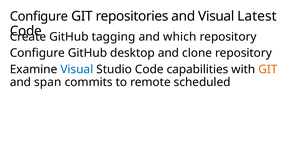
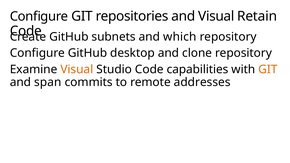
Latest: Latest -> Retain
tagging: tagging -> subnets
Visual at (77, 69) colour: blue -> orange
scheduled: scheduled -> addresses
